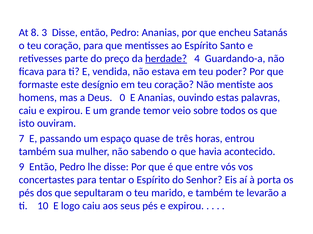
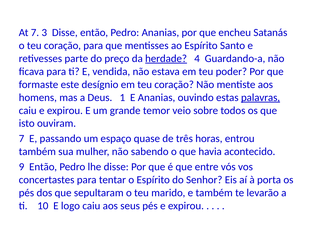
At 8: 8 -> 7
0: 0 -> 1
palavras underline: none -> present
